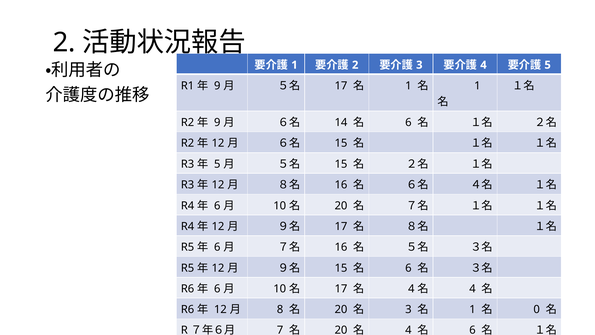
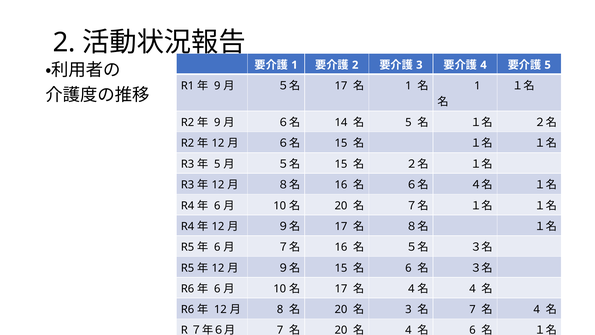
6 at (408, 122): 6 -> 5
1 at (473, 309): 1 -> 7
0 at (537, 309): 0 -> 4
